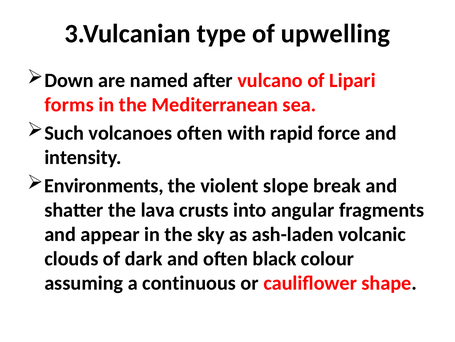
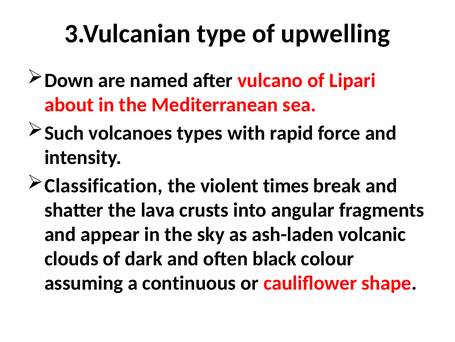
forms: forms -> about
volcanoes often: often -> types
Environments: Environments -> Classification
slope: slope -> times
